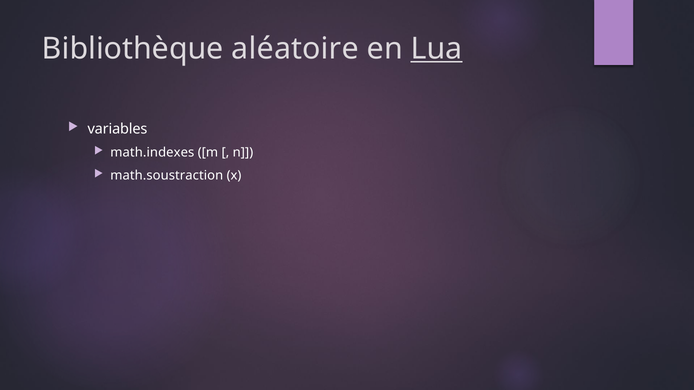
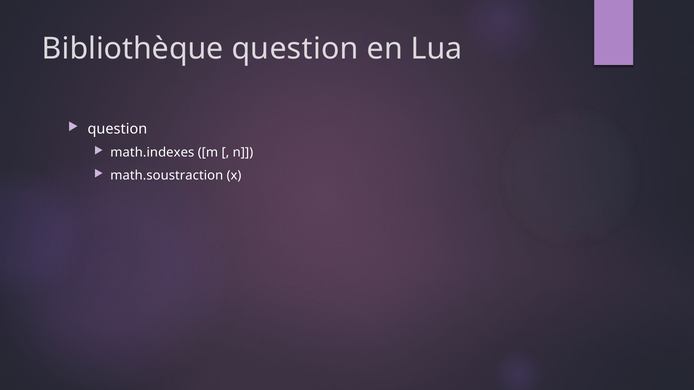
Bibliothèque aléatoire: aléatoire -> question
Lua underline: present -> none
variables at (117, 129): variables -> question
